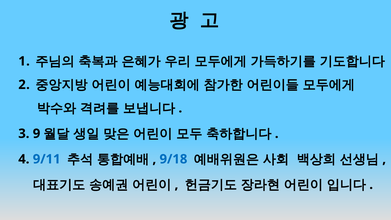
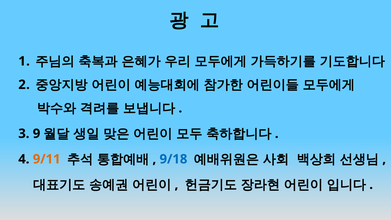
9/11 colour: blue -> orange
